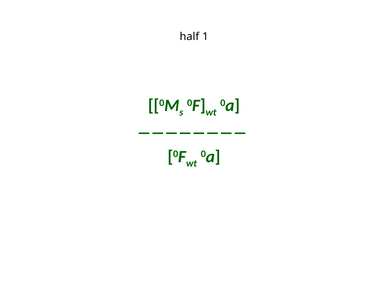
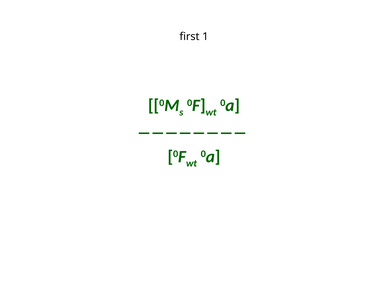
half: half -> first
